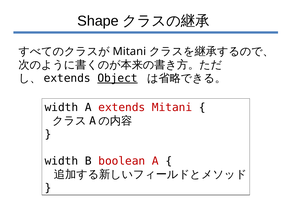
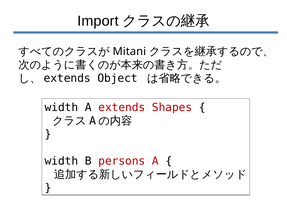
Shape: Shape -> Import
Object underline: present -> none
extends Mitani: Mitani -> Shapes
boolean: boolean -> persons
